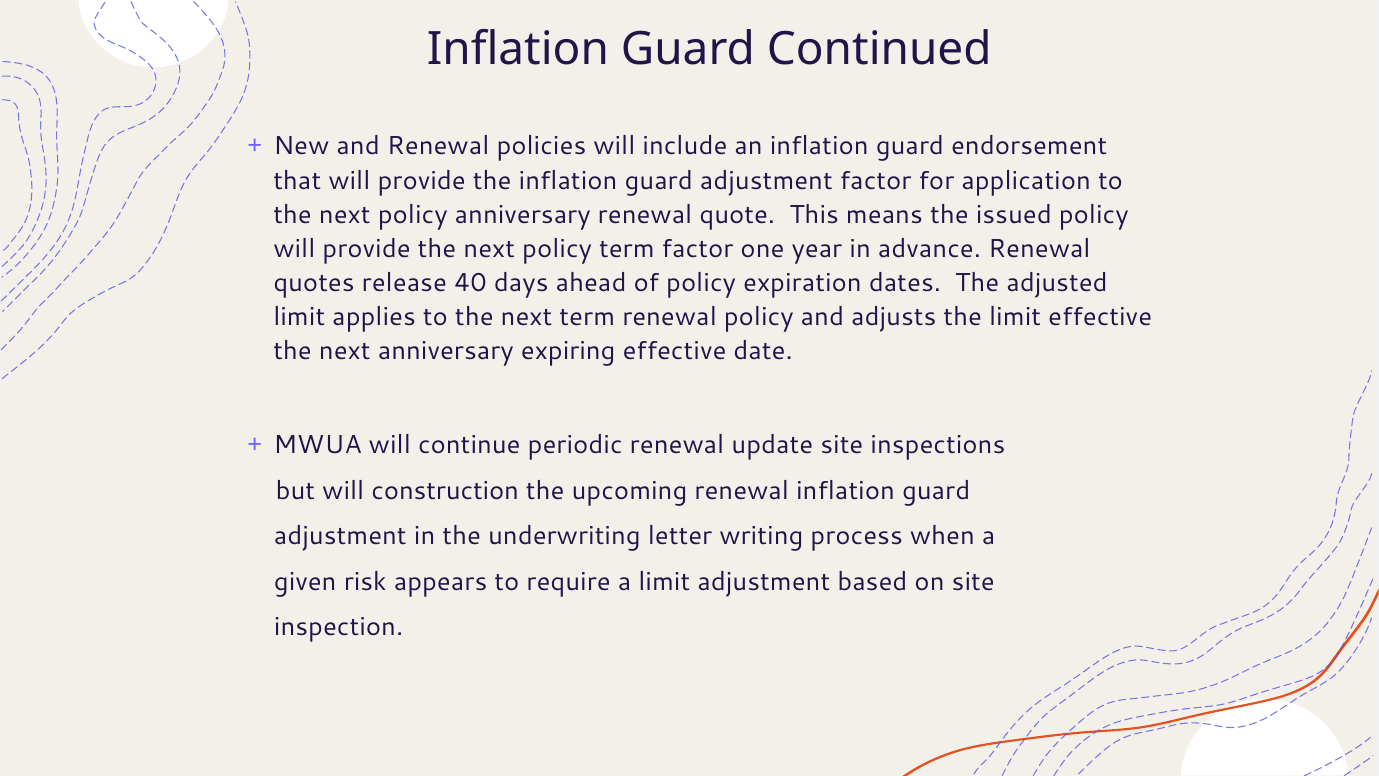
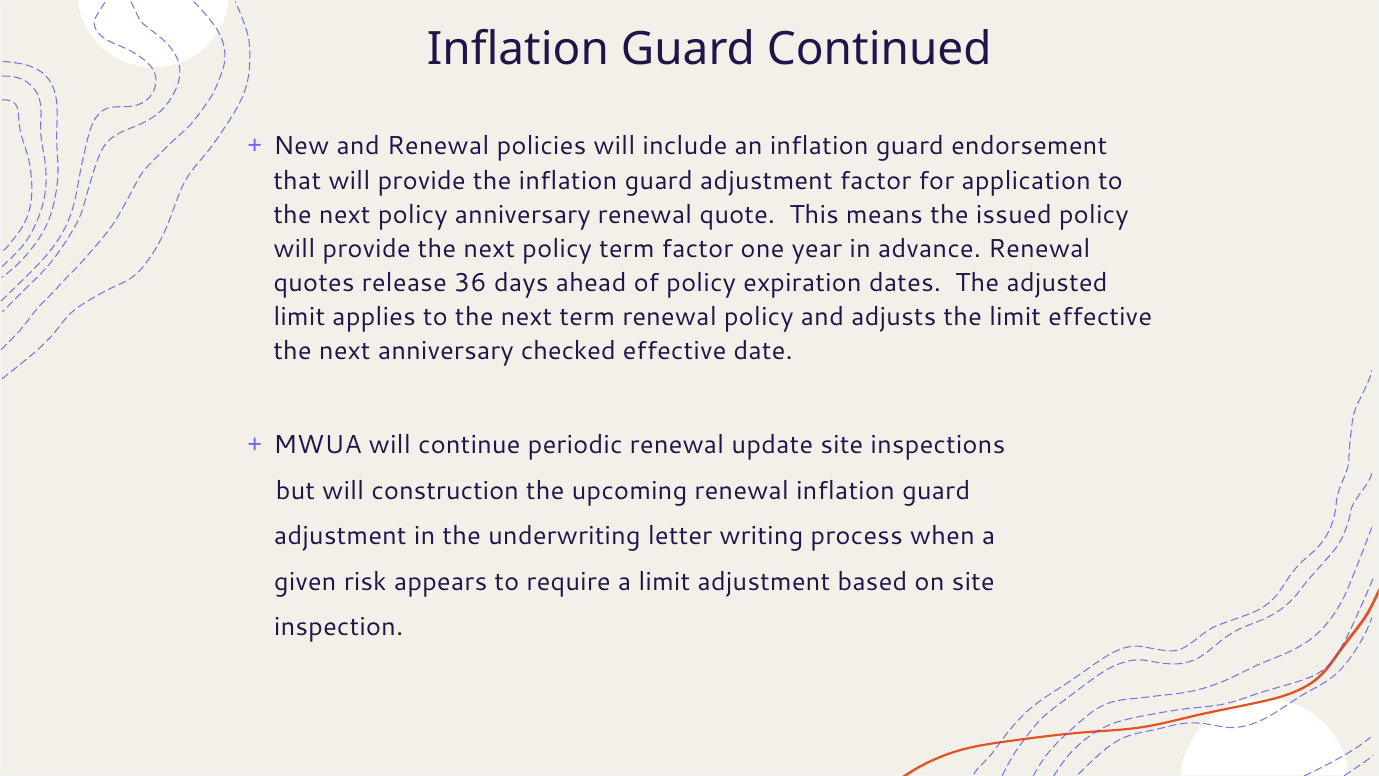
40: 40 -> 36
expiring: expiring -> checked
